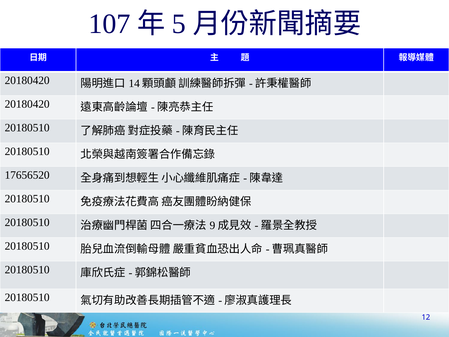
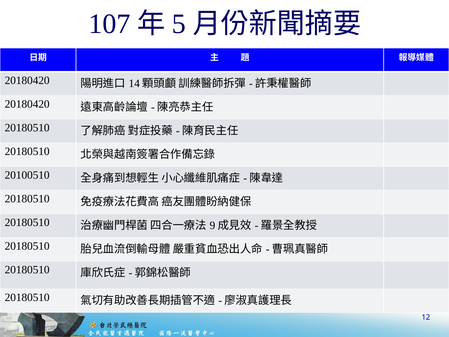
17656520: 17656520 -> 20100510
